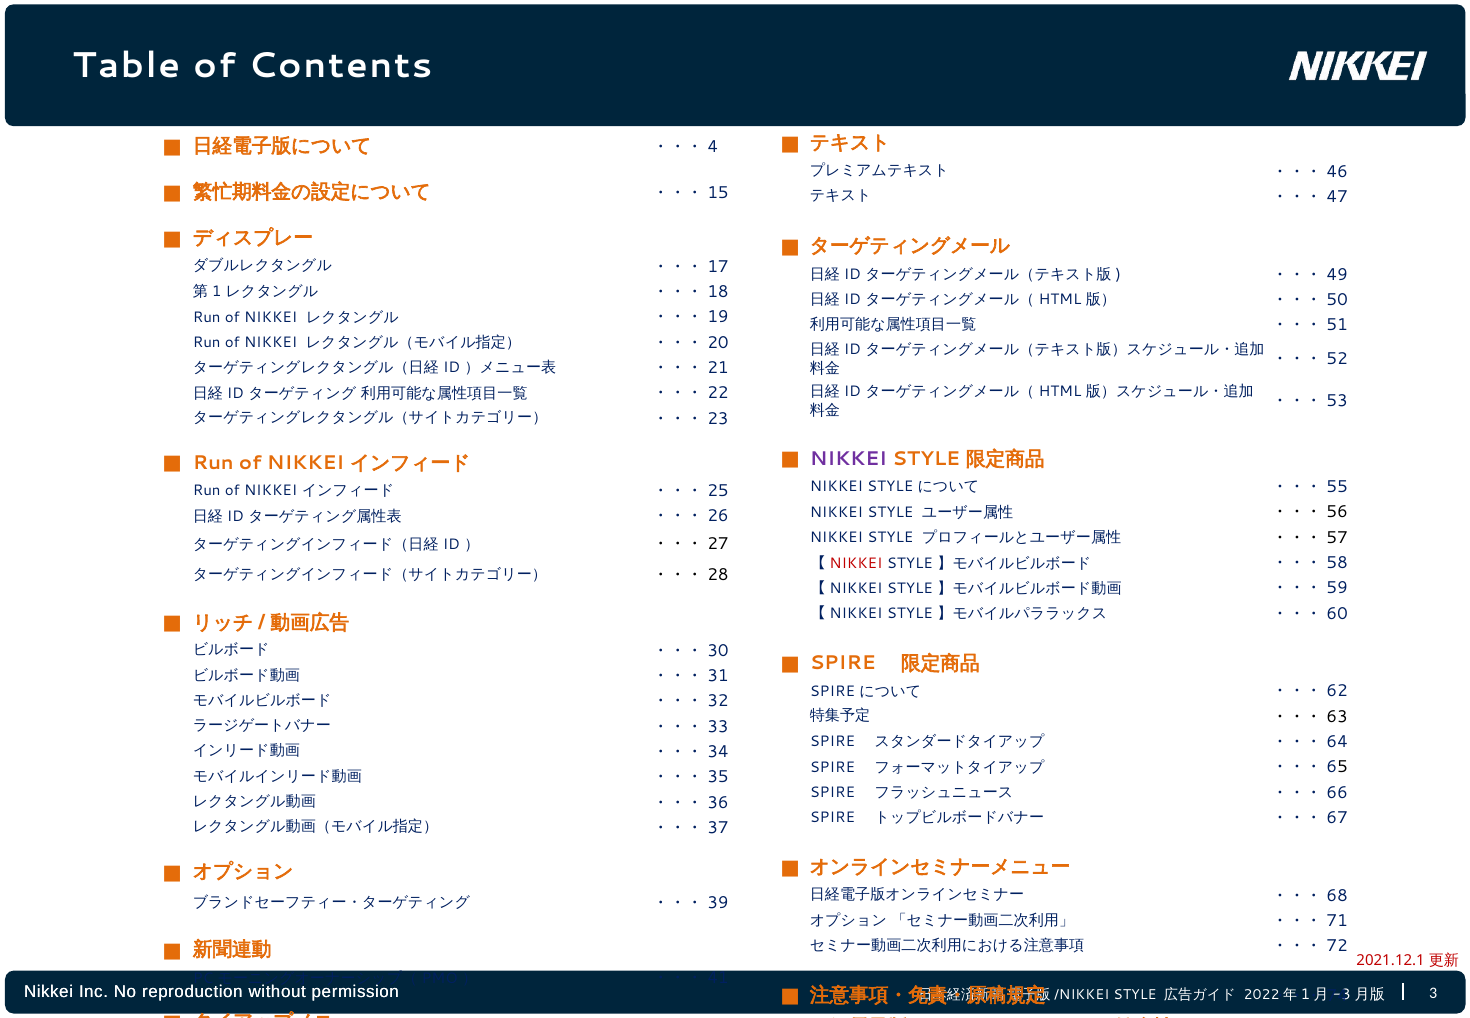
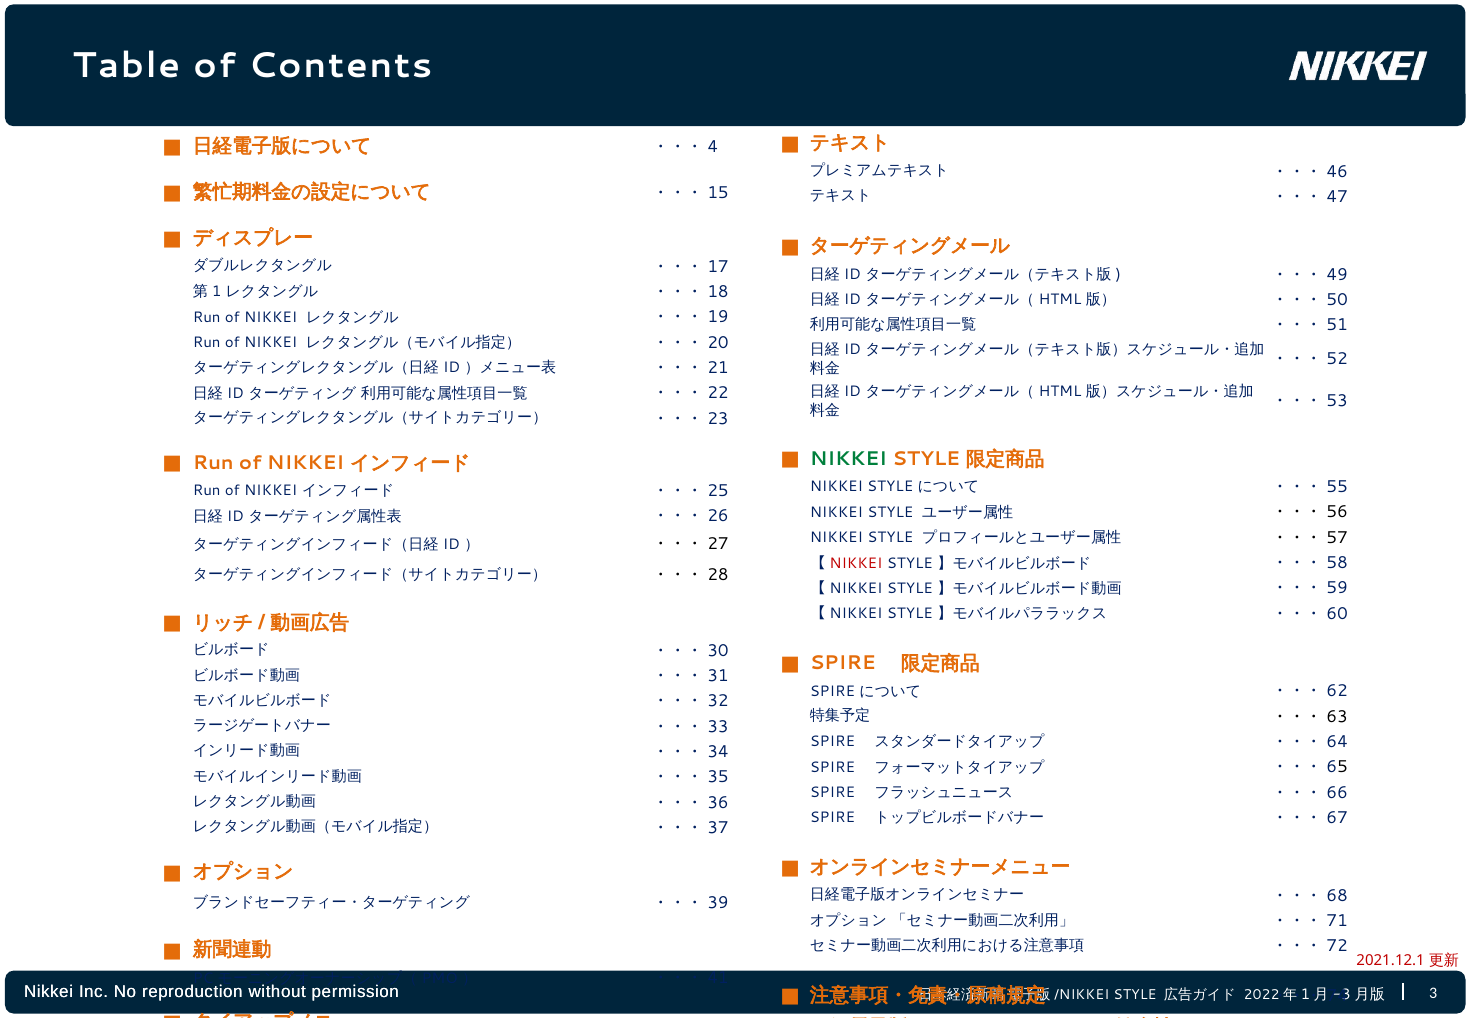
NIKKEI at (848, 459) colour: purple -> green
